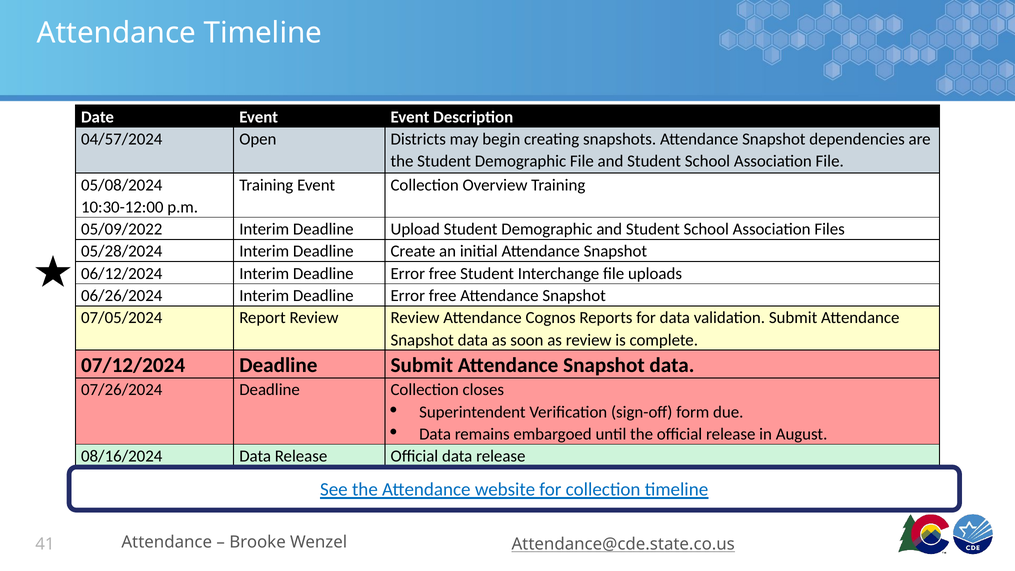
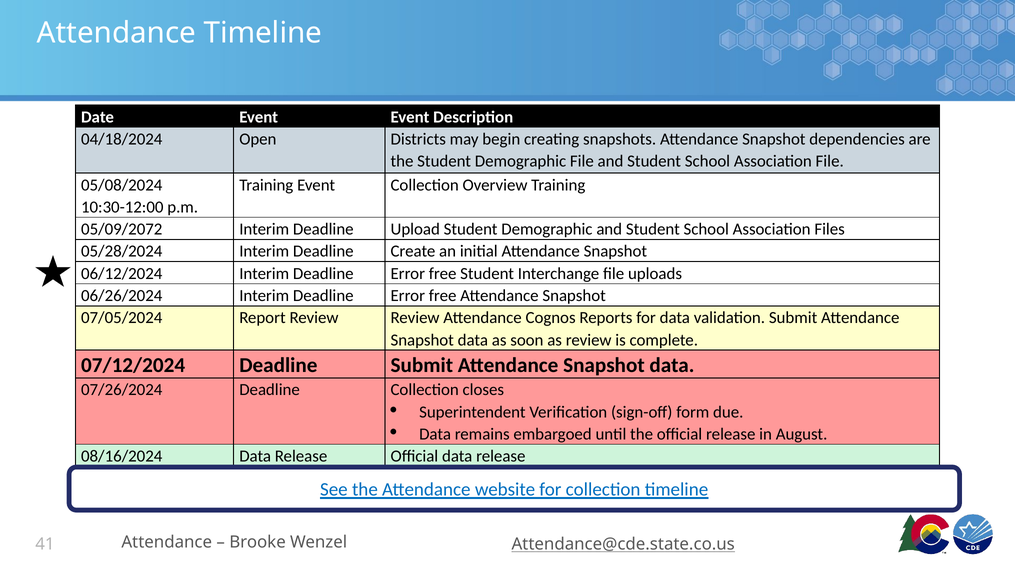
04/57/2024: 04/57/2024 -> 04/18/2024
05/09/2022: 05/09/2022 -> 05/09/2072
